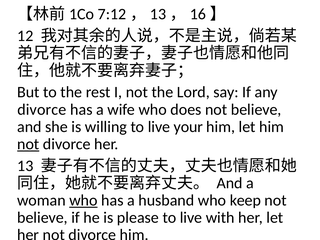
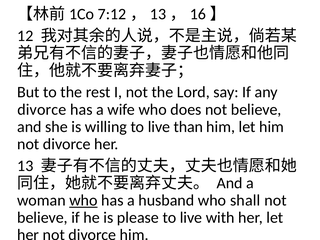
your: your -> than
not at (28, 144) underline: present -> none
keep: keep -> shall
